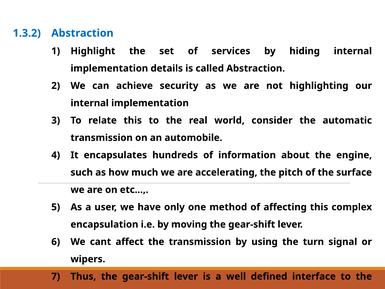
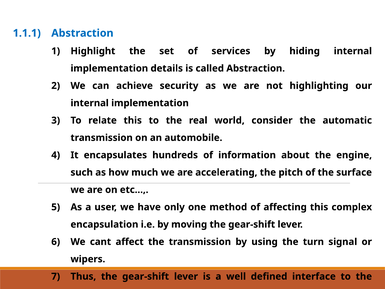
1.3.2: 1.3.2 -> 1.1.1
